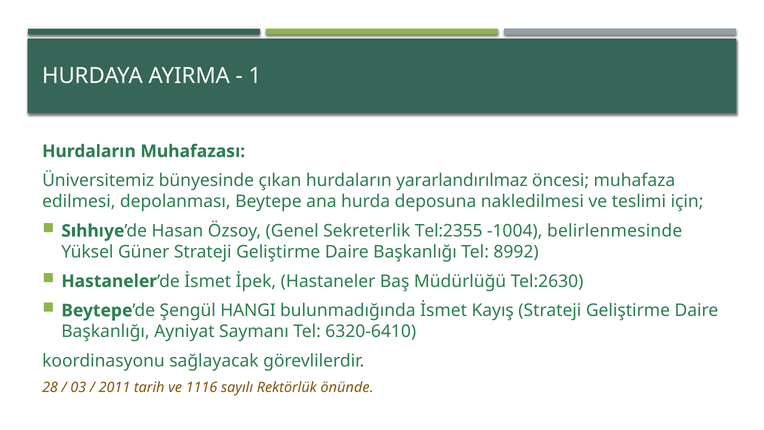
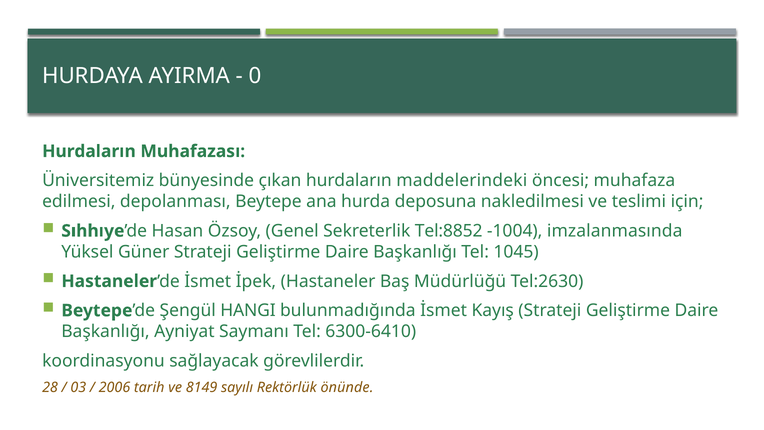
1: 1 -> 0
yararlandırılmaz: yararlandırılmaz -> maddelerindeki
Tel:2355: Tel:2355 -> Tel:8852
belirlenmesinde: belirlenmesinde -> imzalanmasında
8992: 8992 -> 1045
6320-6410: 6320-6410 -> 6300-6410
2011: 2011 -> 2006
1116: 1116 -> 8149
